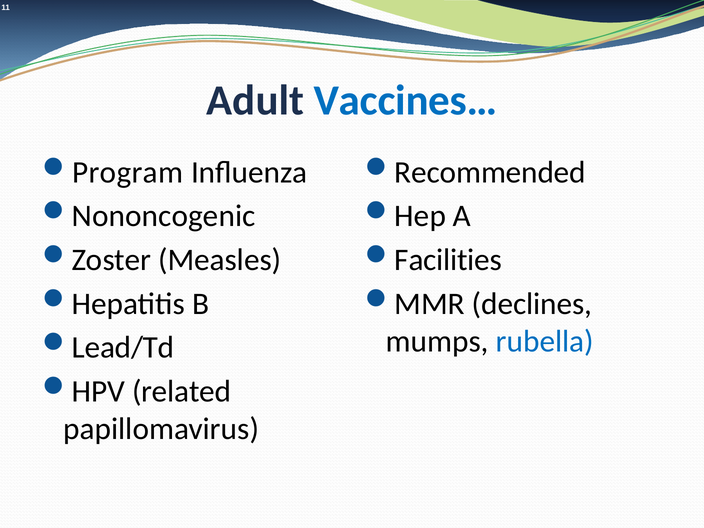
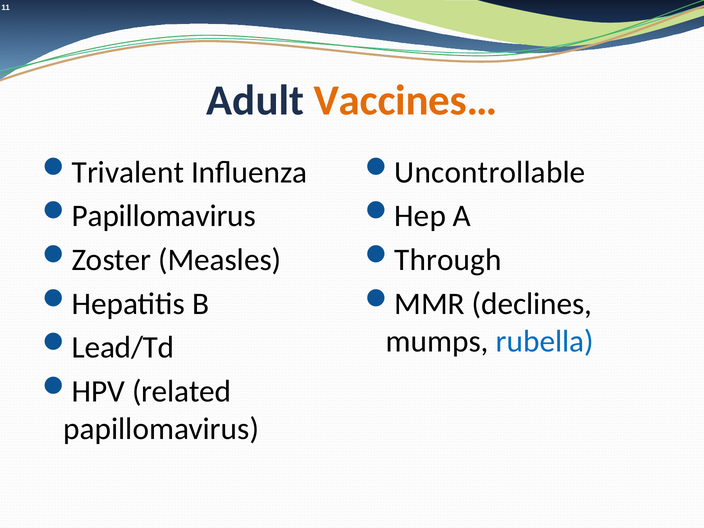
Vaccines… colour: blue -> orange
Program: Program -> Trivalent
Recommended: Recommended -> Uncontrollable
Nononcogenic at (164, 216): Nononcogenic -> Papillomavirus
Facilities: Facilities -> Through
